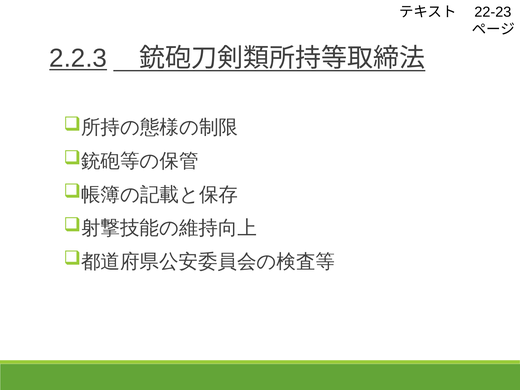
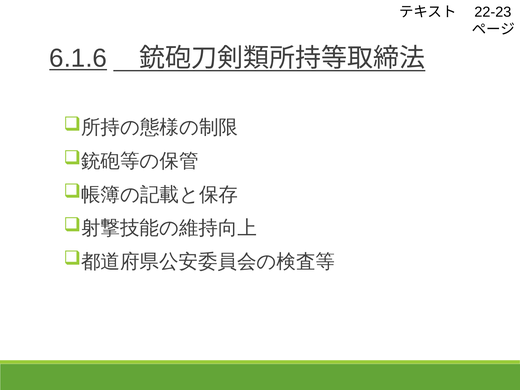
2.2.3: 2.2.3 -> 6.1.6
